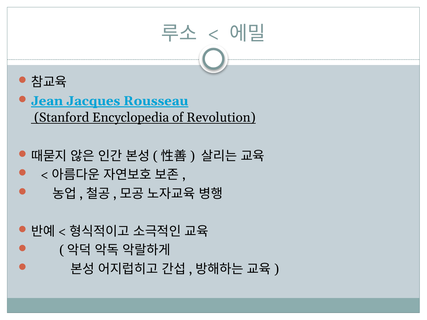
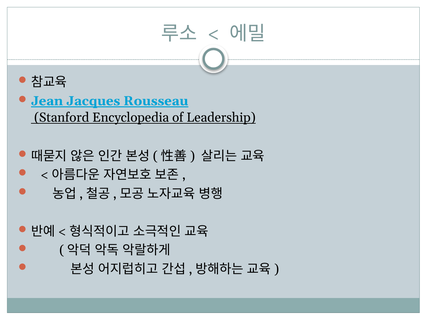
Revolution: Revolution -> Leadership
